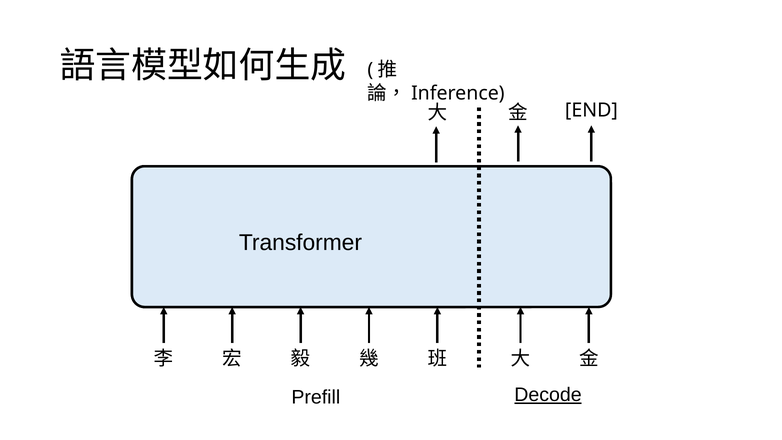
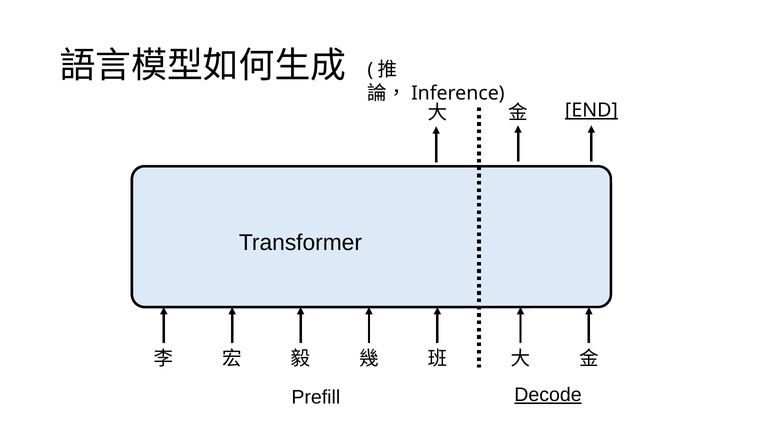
END underline: none -> present
